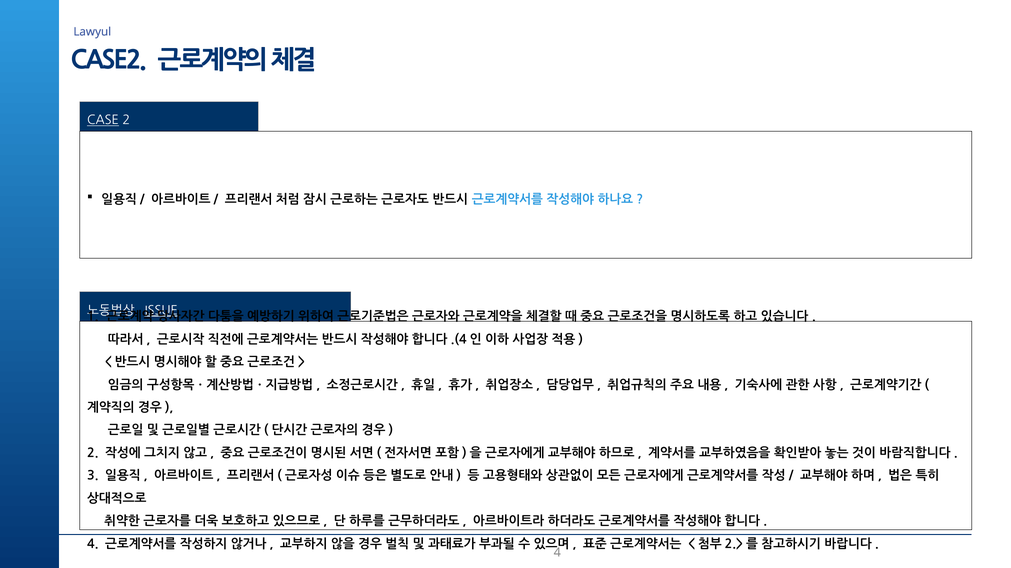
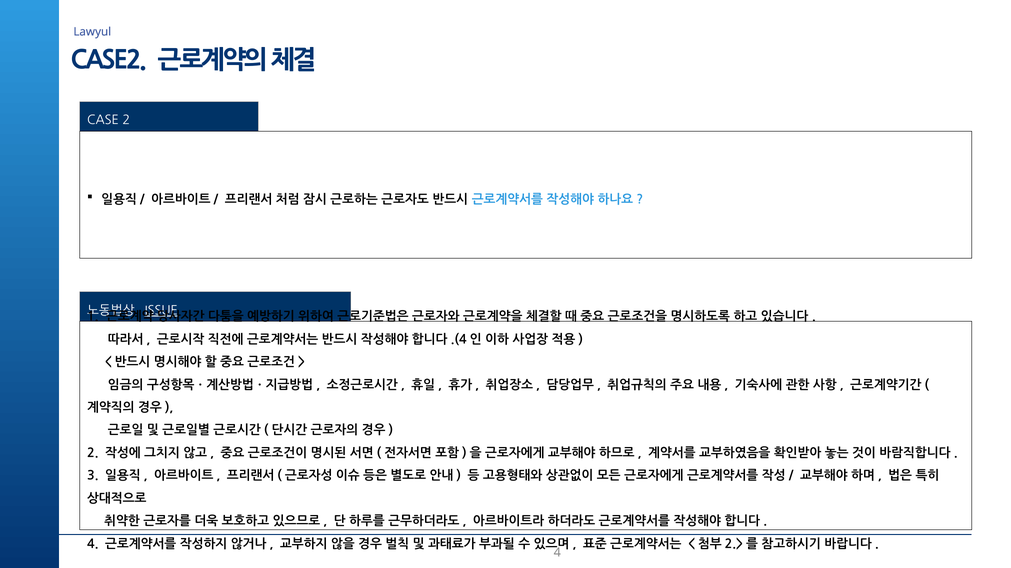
CASE underline: present -> none
